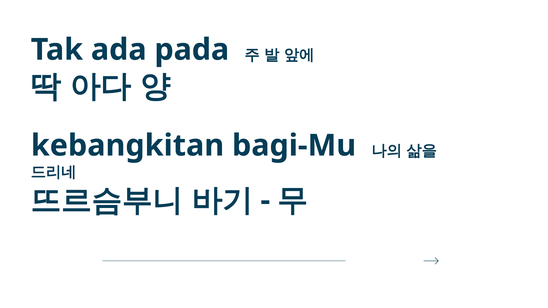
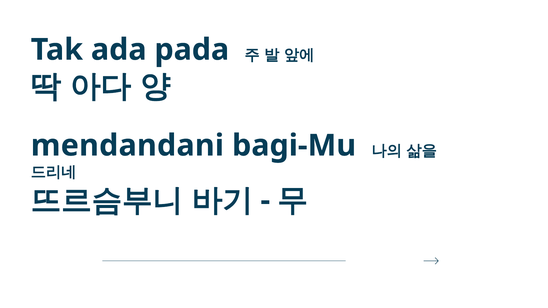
kebangkitan: kebangkitan -> mendandani
